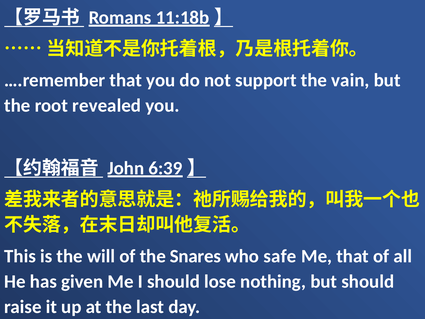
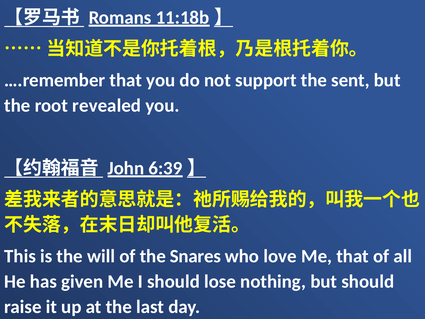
vain: vain -> sent
safe: safe -> love
